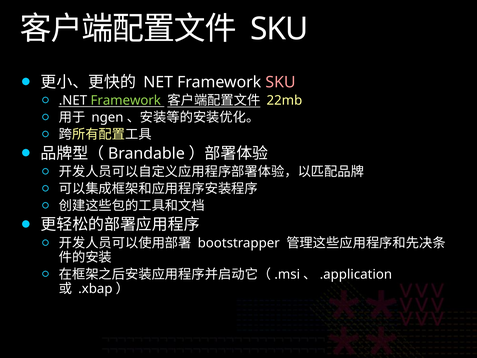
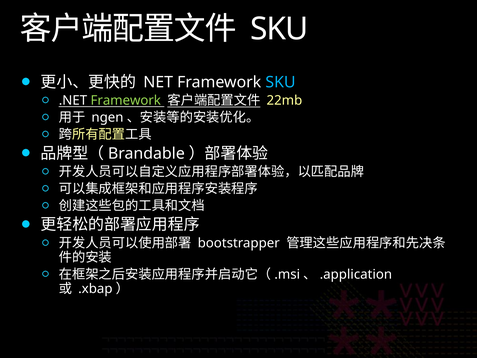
SKU at (280, 82) colour: pink -> light blue
